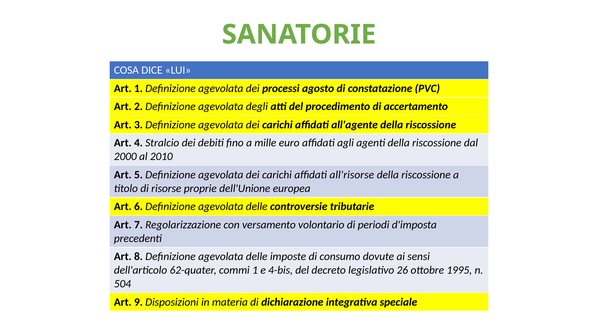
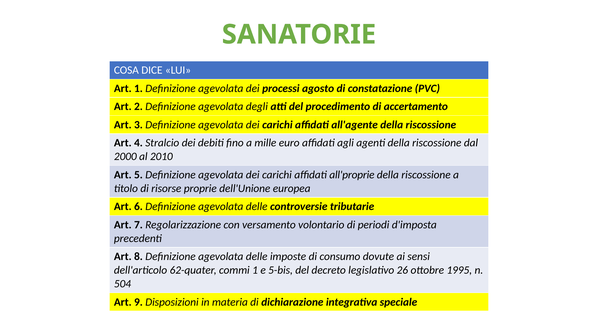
all'risorse: all'risorse -> all'proprie
4-bis: 4-bis -> 5-bis
